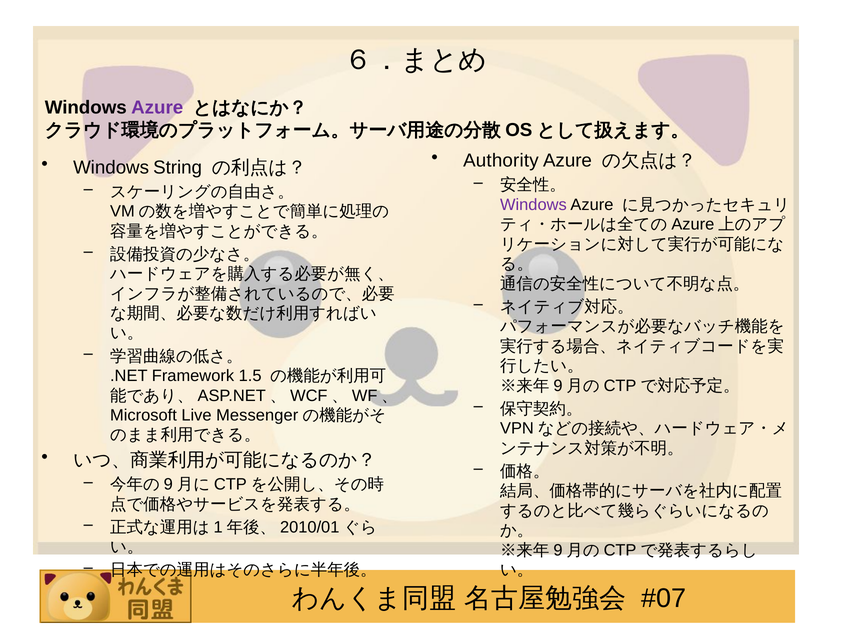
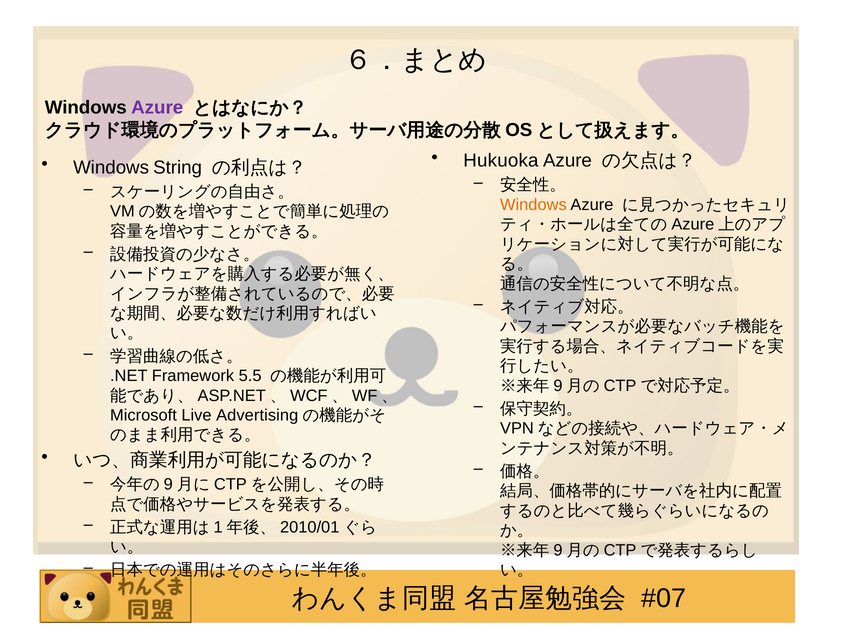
Authority: Authority -> Hukuoka
Windows at (533, 205) colour: purple -> orange
1.5: 1.5 -> 5.5
Messenger: Messenger -> Advertising
